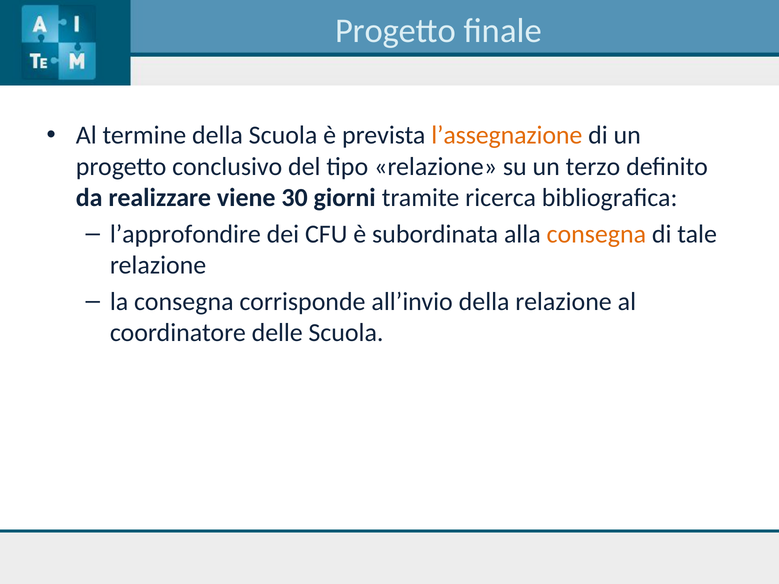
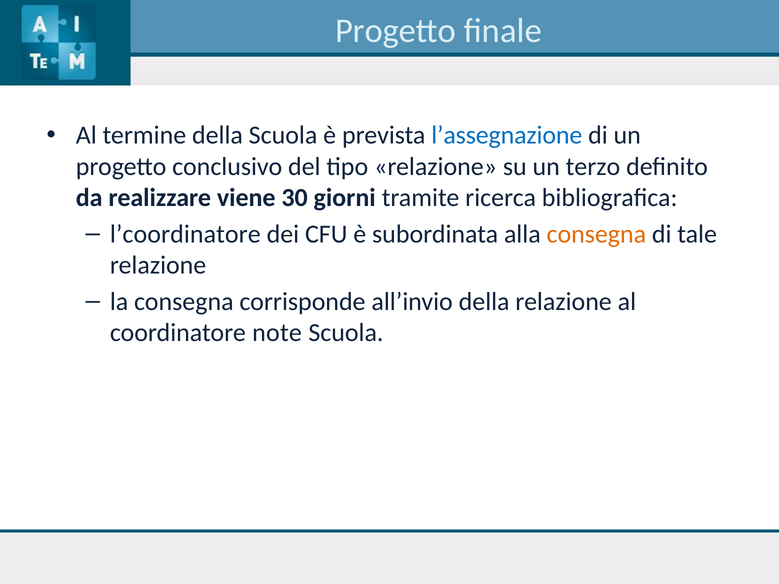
l’assegnazione colour: orange -> blue
l’approfondire: l’approfondire -> l’coordinatore
delle: delle -> note
